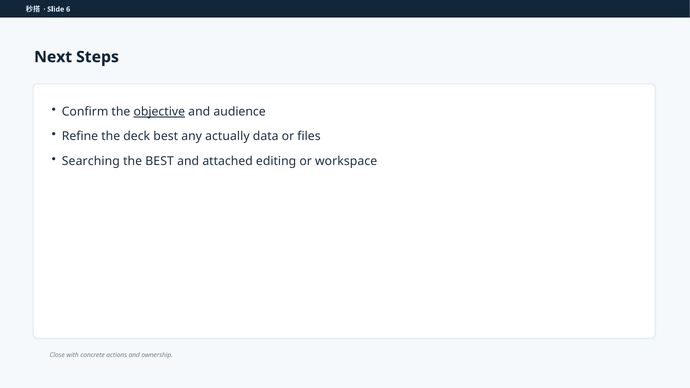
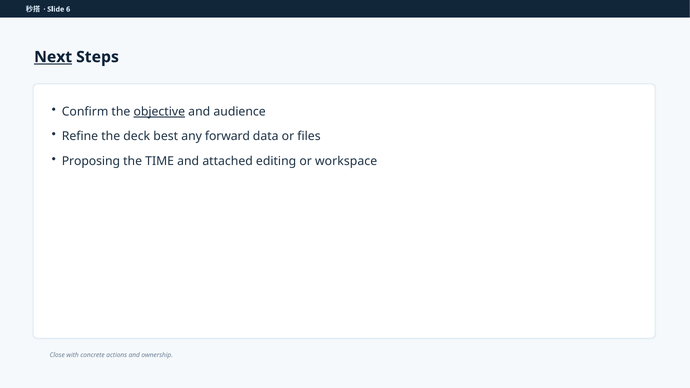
Next underline: none -> present
actually: actually -> forward
Searching: Searching -> Proposing
the BEST: BEST -> TIME
